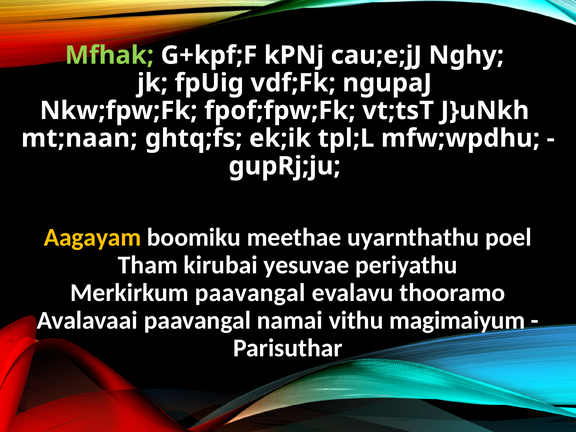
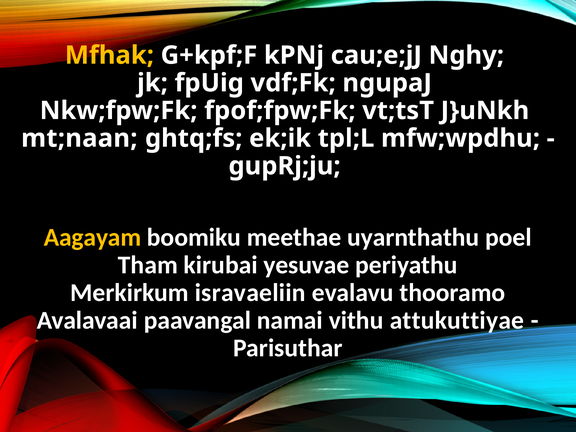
Mfhak colour: light green -> yellow
Merkirkum paavangal: paavangal -> isravaeliin
magimaiyum: magimaiyum -> attukuttiyae
